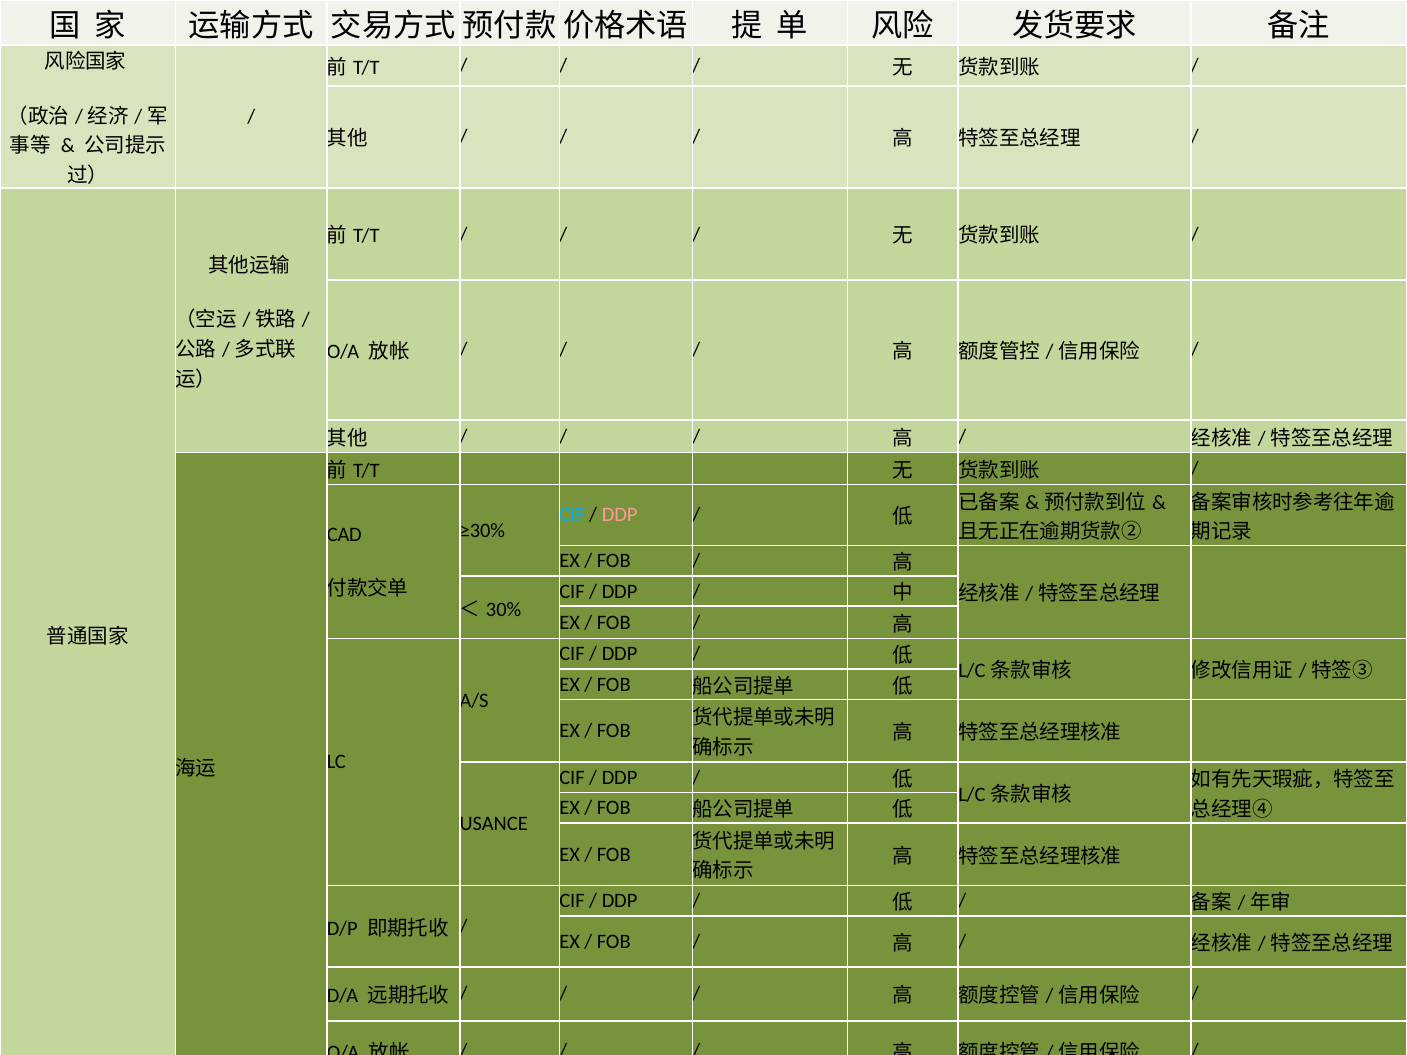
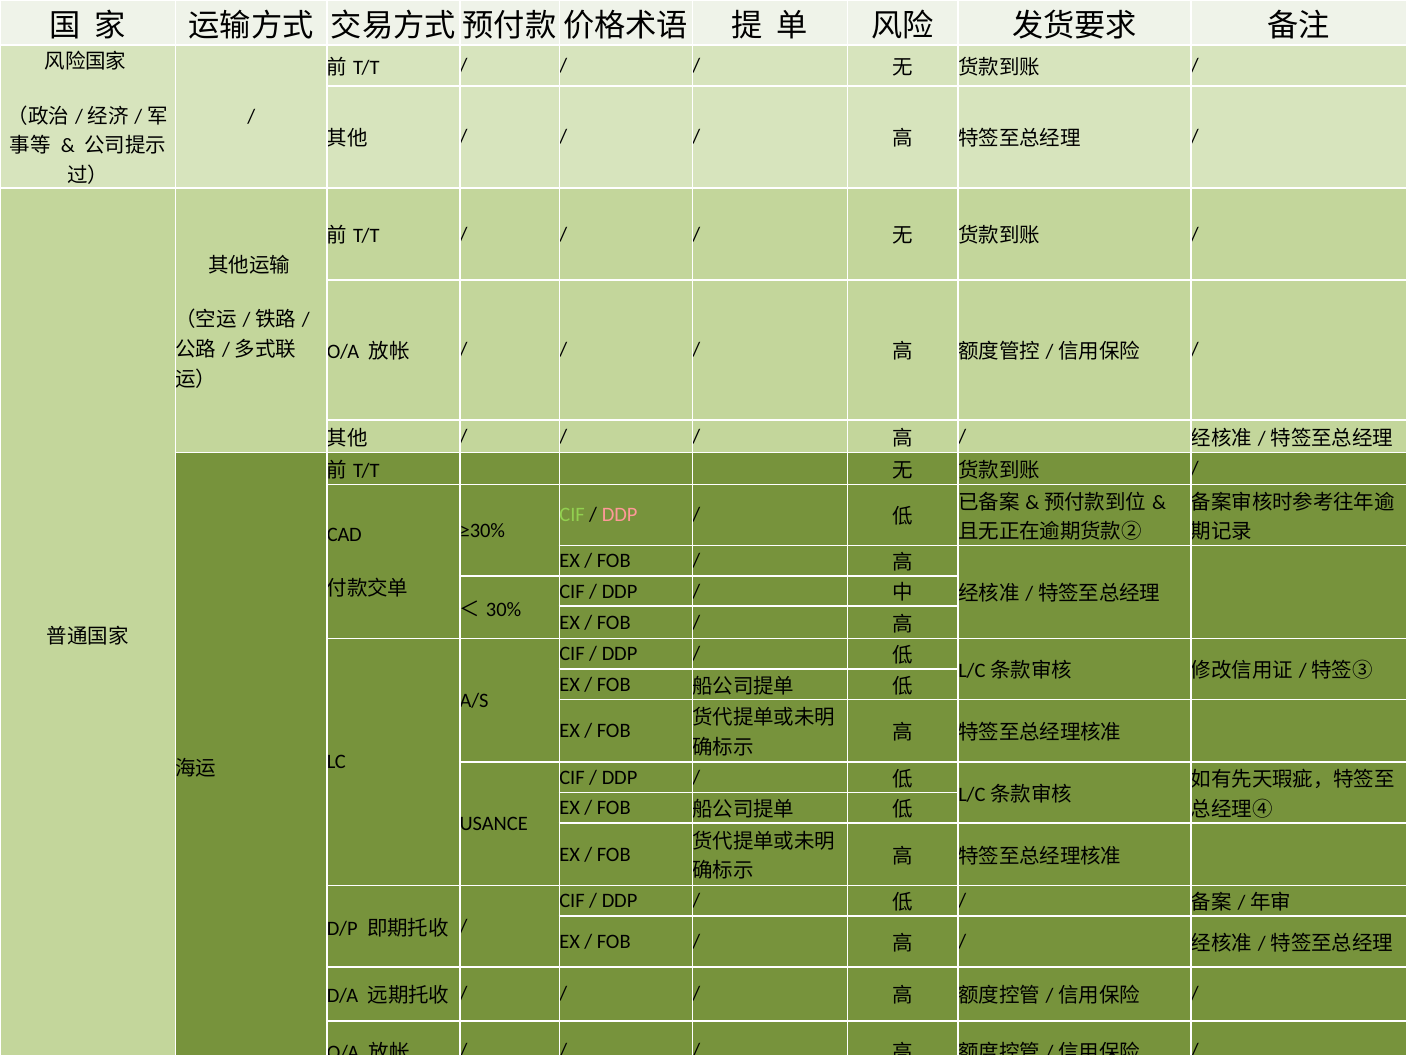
CIF at (572, 515) colour: light blue -> light green
